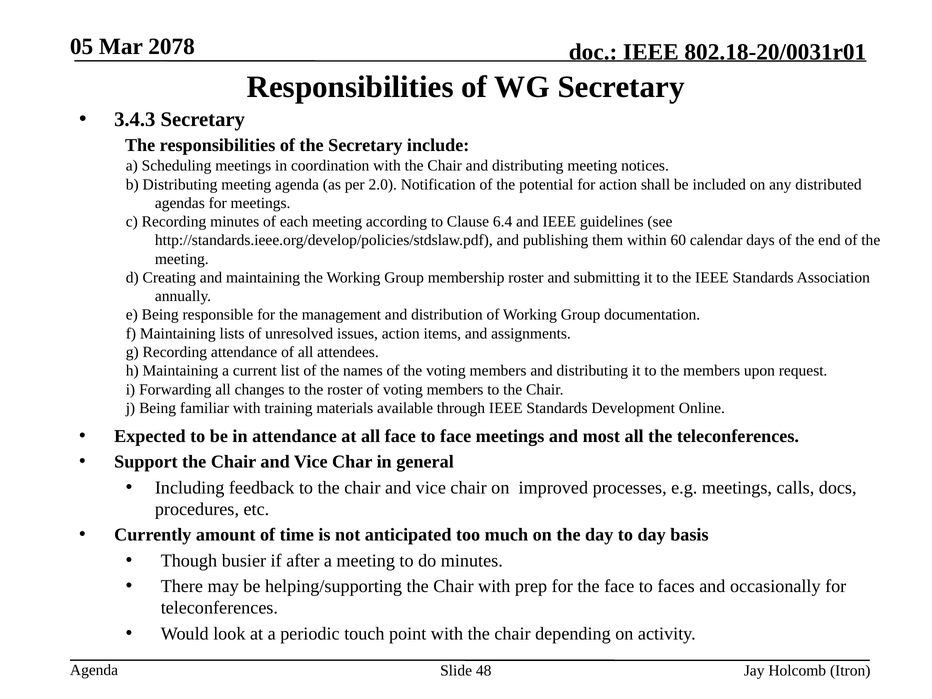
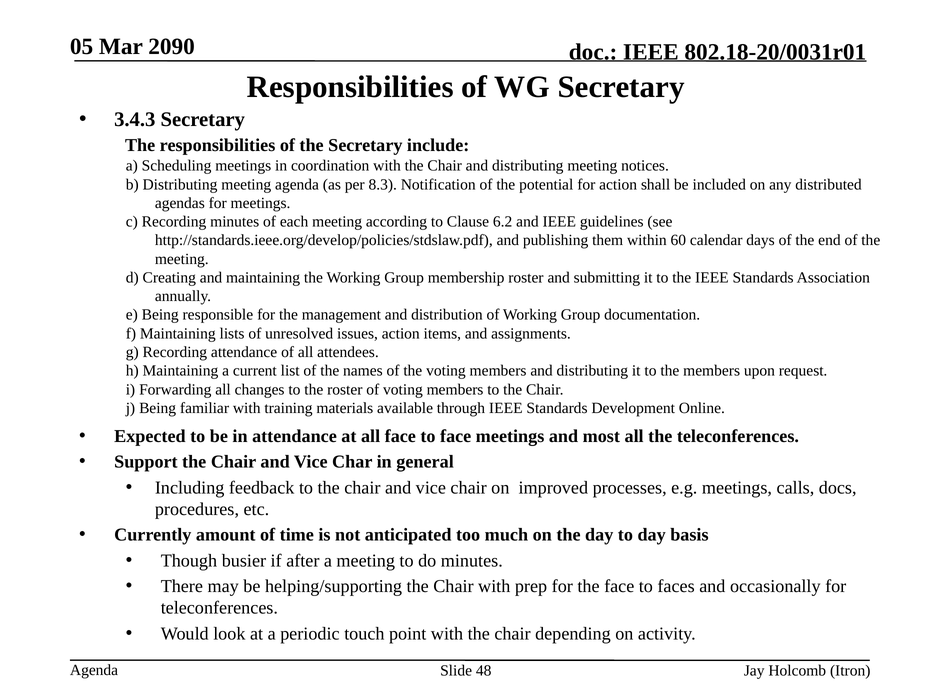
2078: 2078 -> 2090
2.0: 2.0 -> 8.3
6.4: 6.4 -> 6.2
